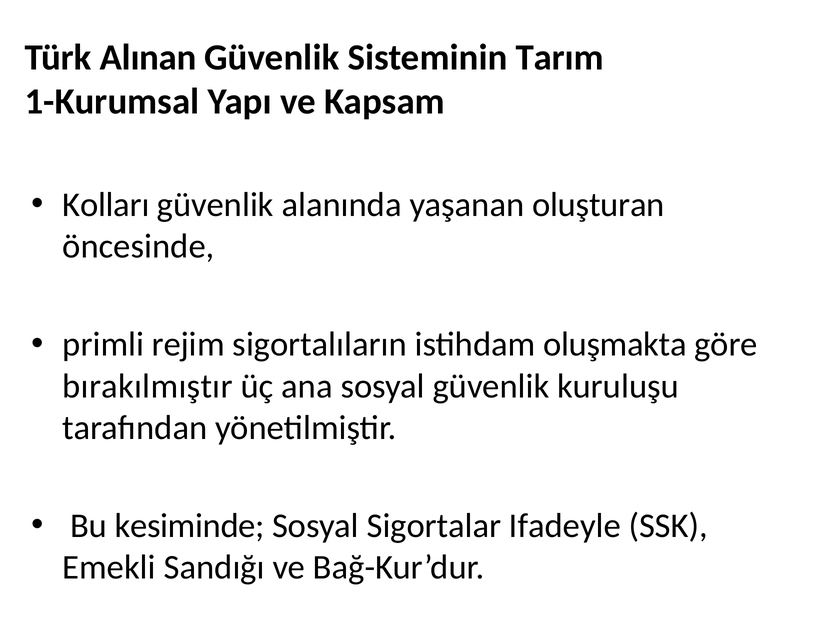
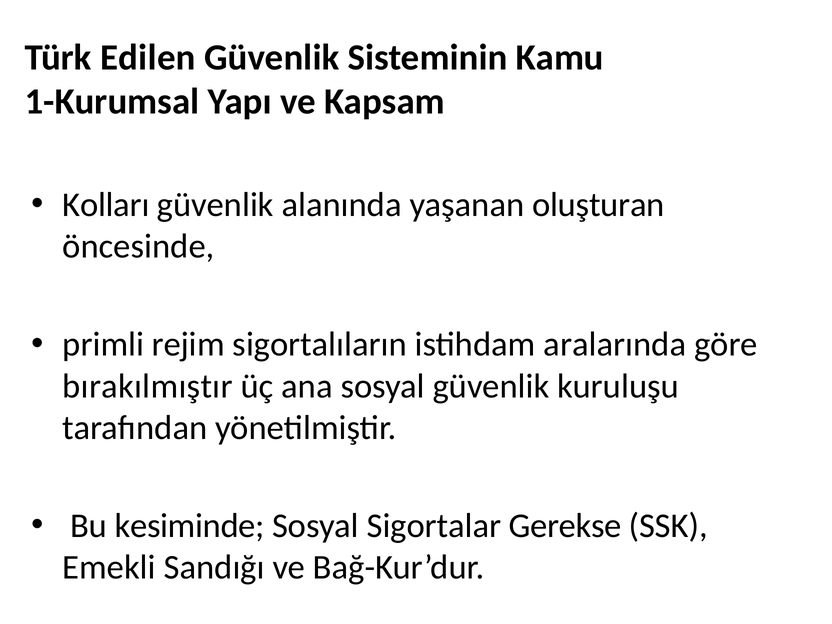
Alınan: Alınan -> Edilen
Tarım: Tarım -> Kamu
oluşmakta: oluşmakta -> aralarında
Ifadeyle: Ifadeyle -> Gerekse
